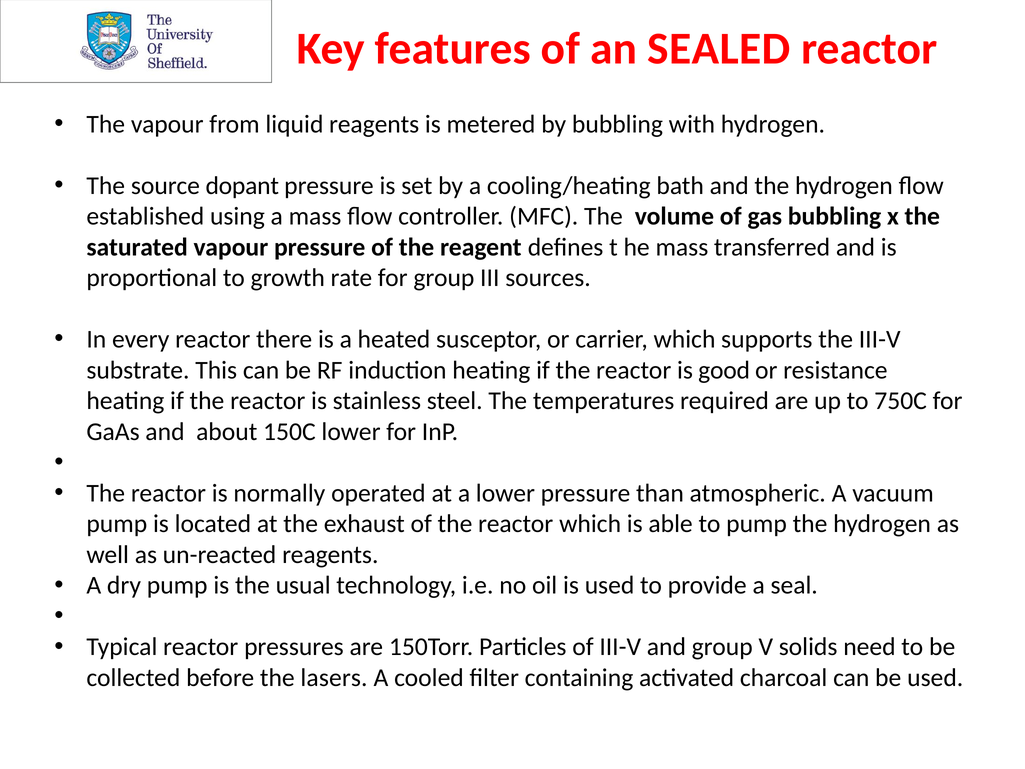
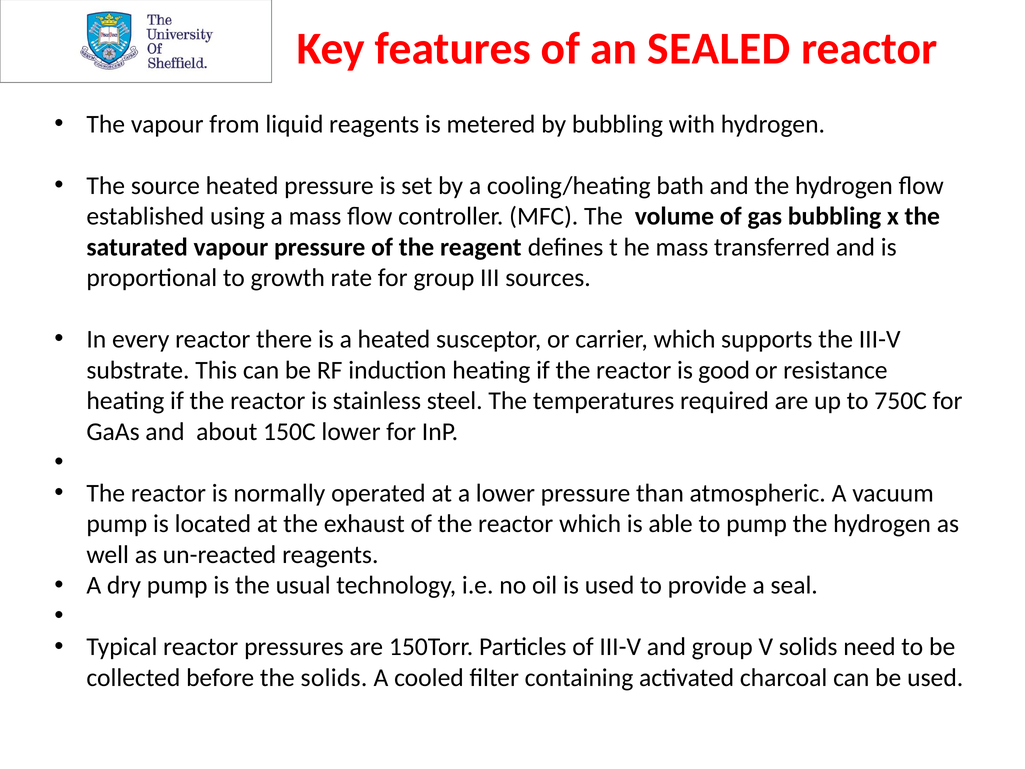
source dopant: dopant -> heated
the lasers: lasers -> solids
